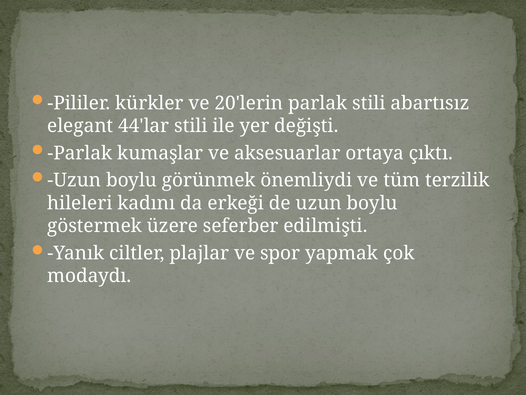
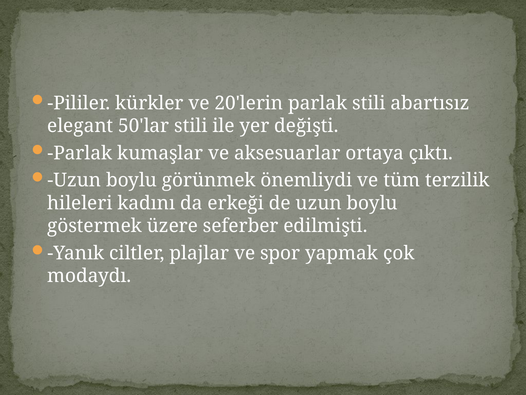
44'lar: 44'lar -> 50'lar
